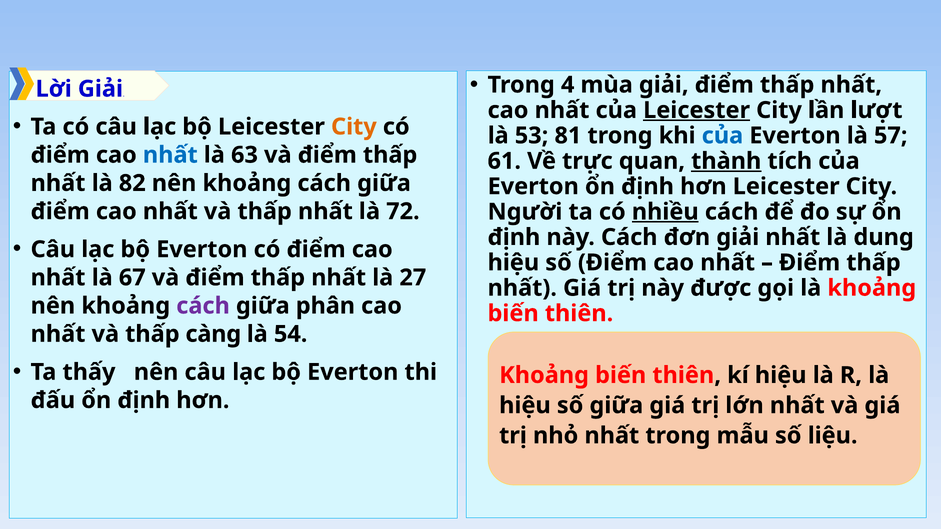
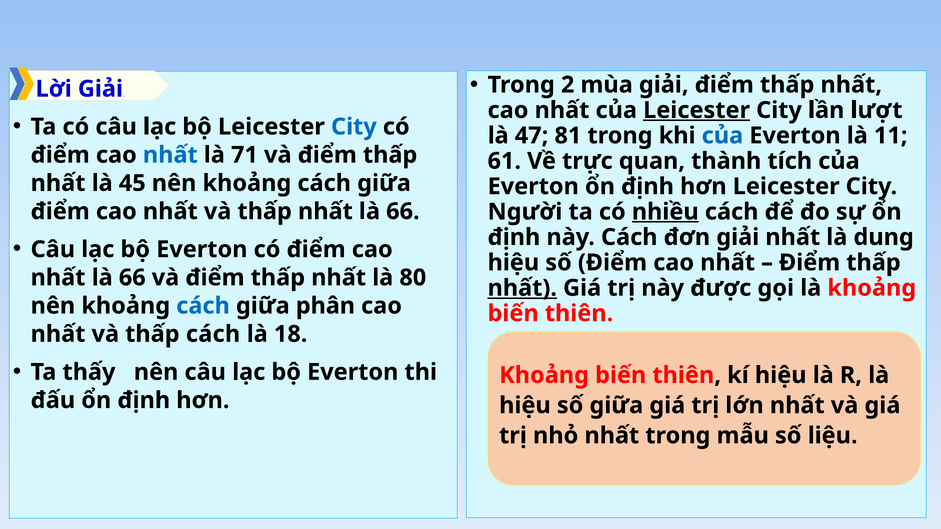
4: 4 -> 2
City at (354, 127) colour: orange -> blue
53: 53 -> 47
57: 57 -> 11
63: 63 -> 71
thành underline: present -> none
82: 82 -> 45
thấp nhất là 72: 72 -> 66
67 at (132, 278): 67 -> 66
27: 27 -> 80
nhất at (522, 288) underline: none -> present
cách at (203, 306) colour: purple -> blue
thấp càng: càng -> cách
54: 54 -> 18
